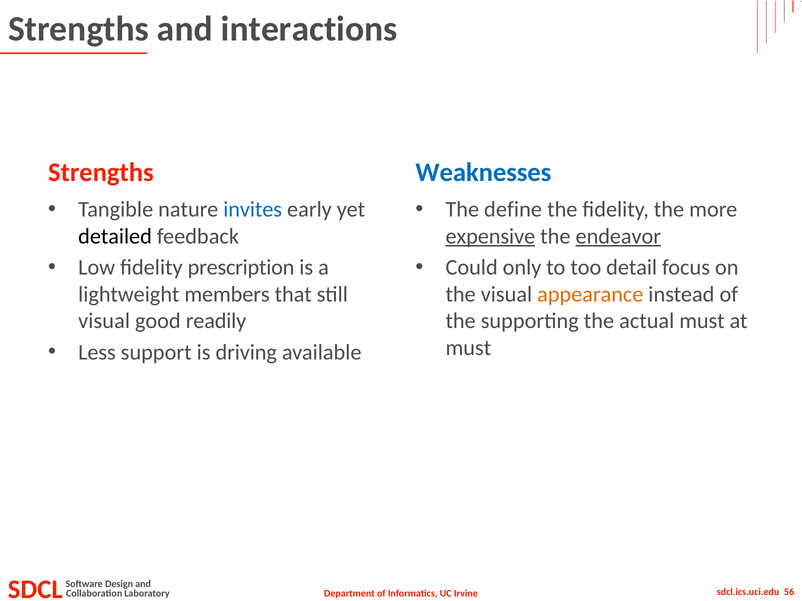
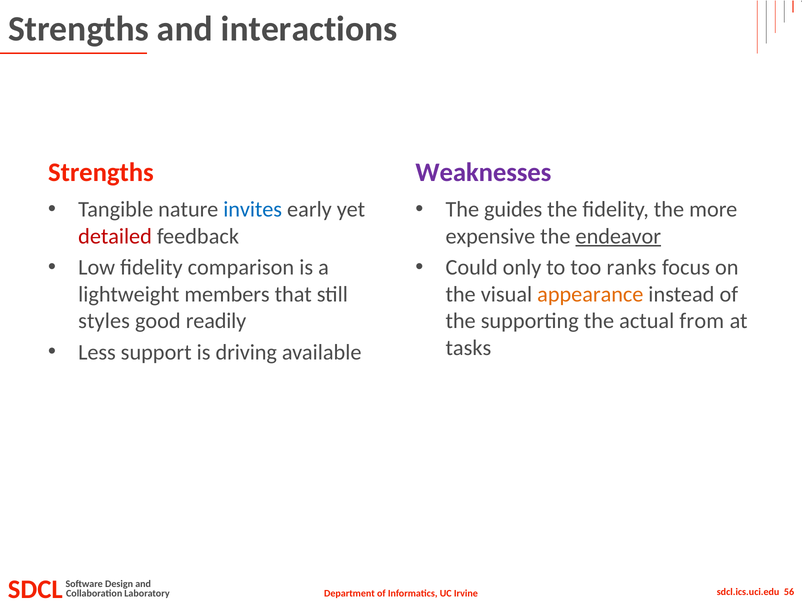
Weaknesses colour: blue -> purple
define: define -> guides
detailed colour: black -> red
expensive underline: present -> none
prescription: prescription -> comparison
detail: detail -> ranks
visual at (104, 321): visual -> styles
actual must: must -> from
must at (468, 348): must -> tasks
